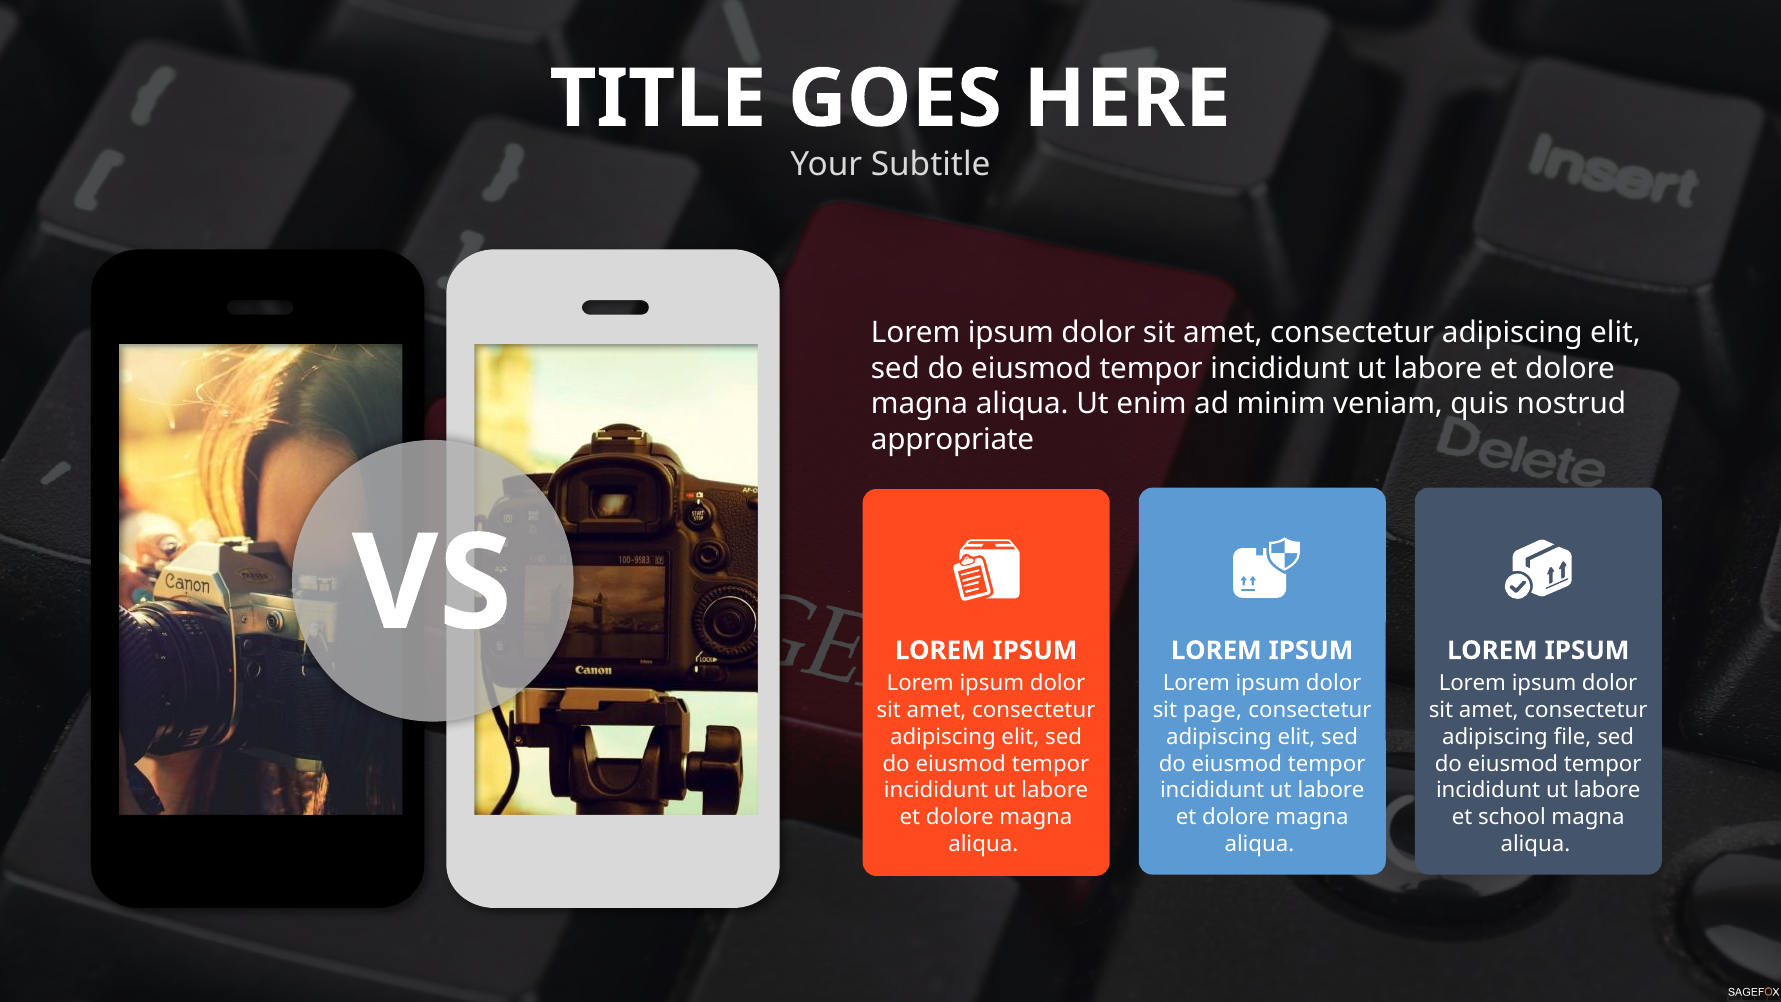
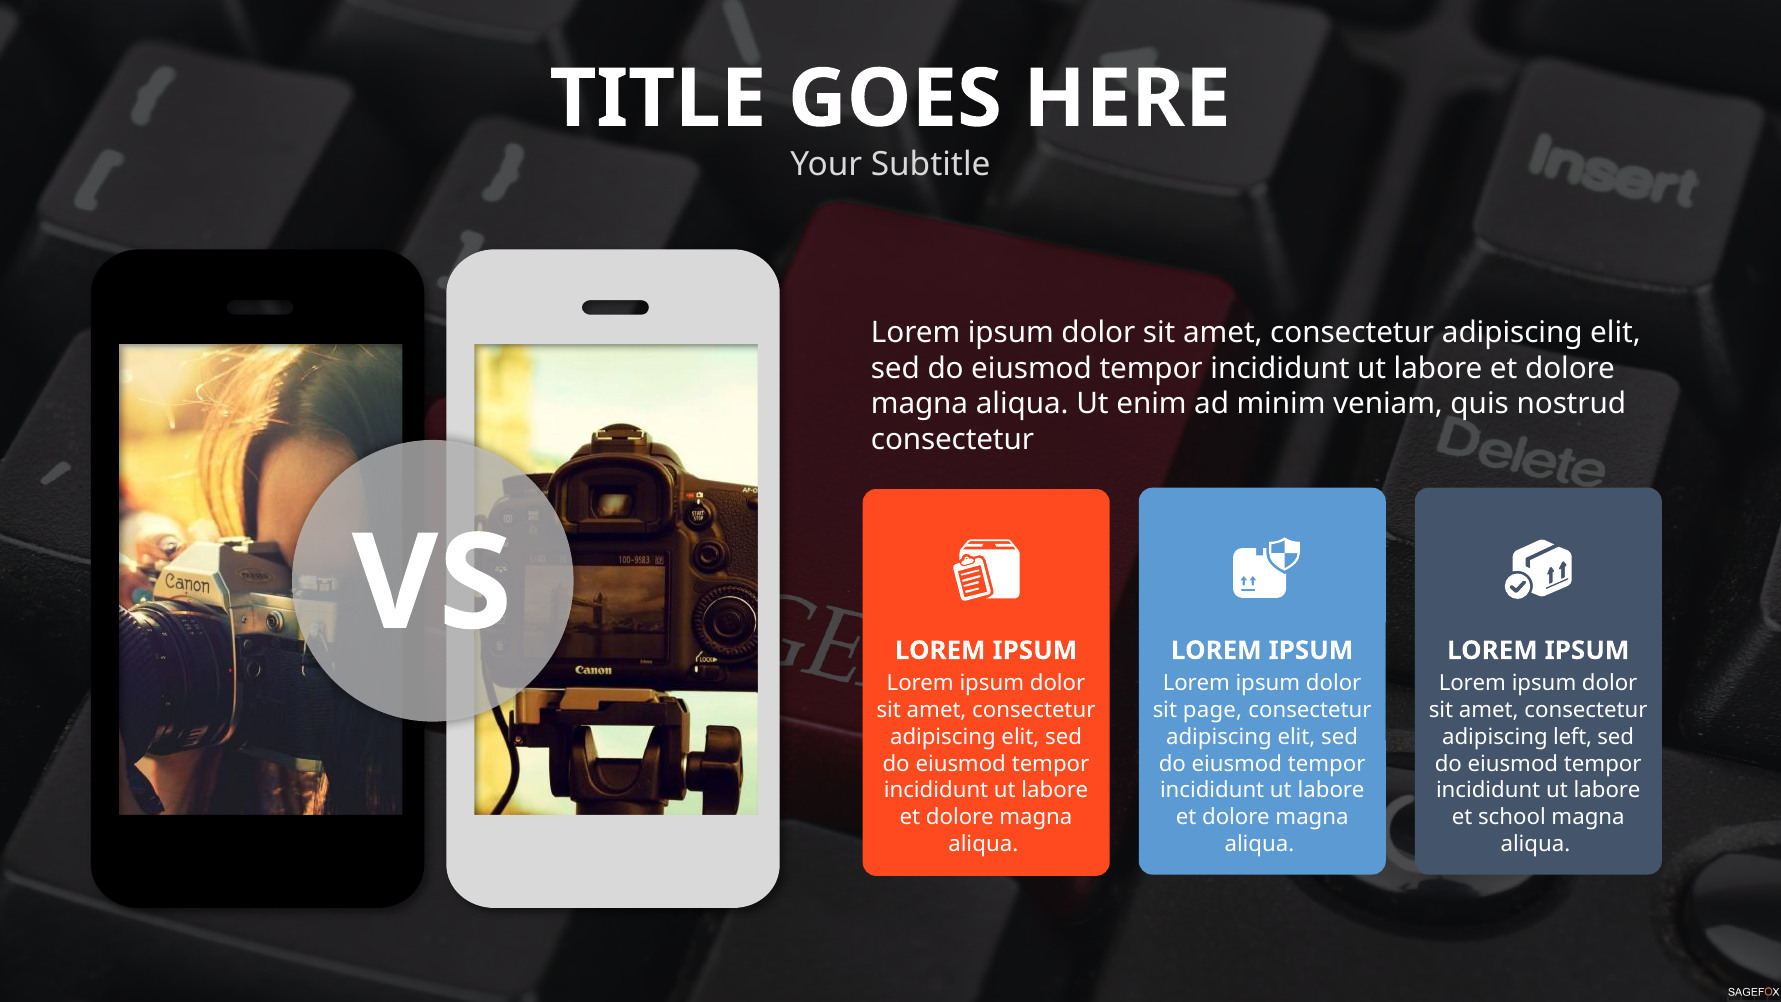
appropriate at (953, 440): appropriate -> consectetur
file: file -> left
